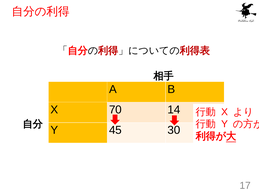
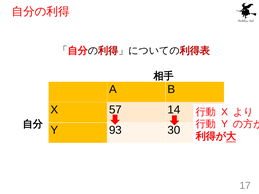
70: 70 -> 57
45: 45 -> 93
